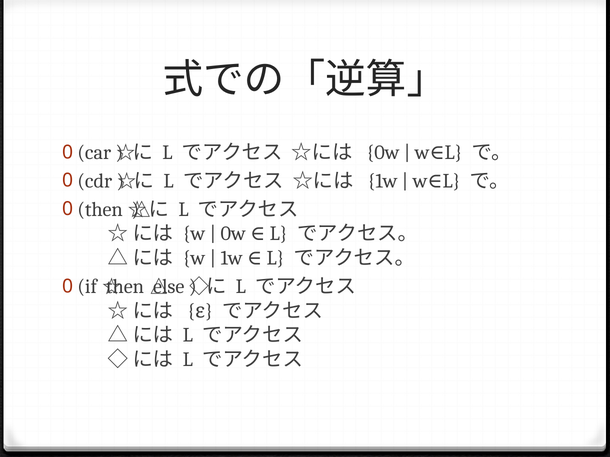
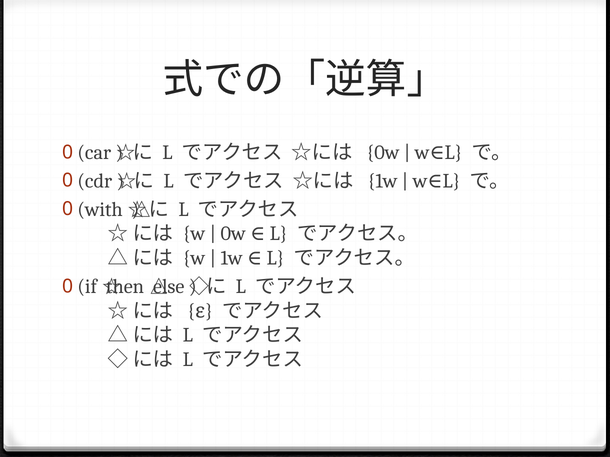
then at (100, 210): then -> with
